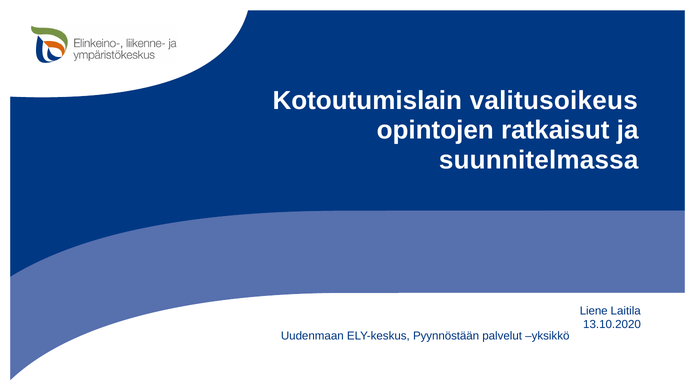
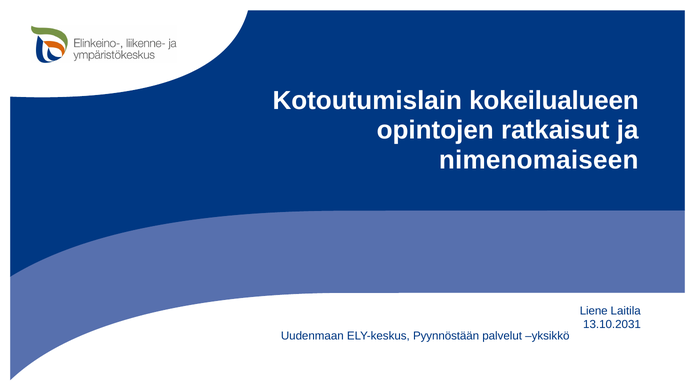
valitusoikeus: valitusoikeus -> kokeilualueen
suunnitelmassa: suunnitelmassa -> nimenomaiseen
13.10.2020: 13.10.2020 -> 13.10.2031
